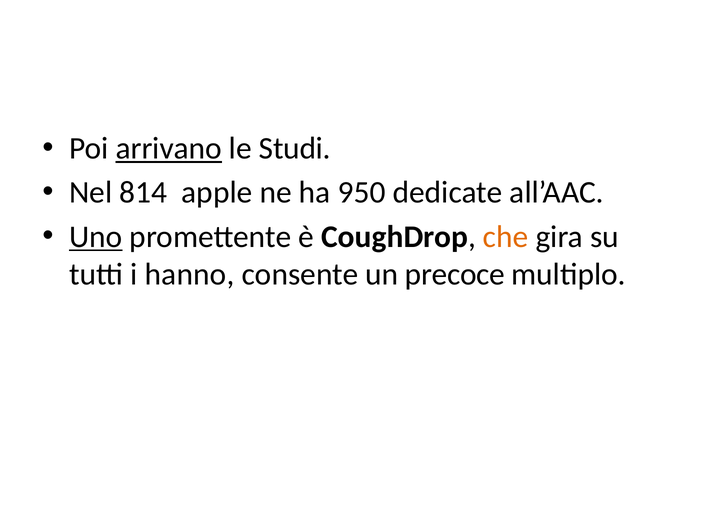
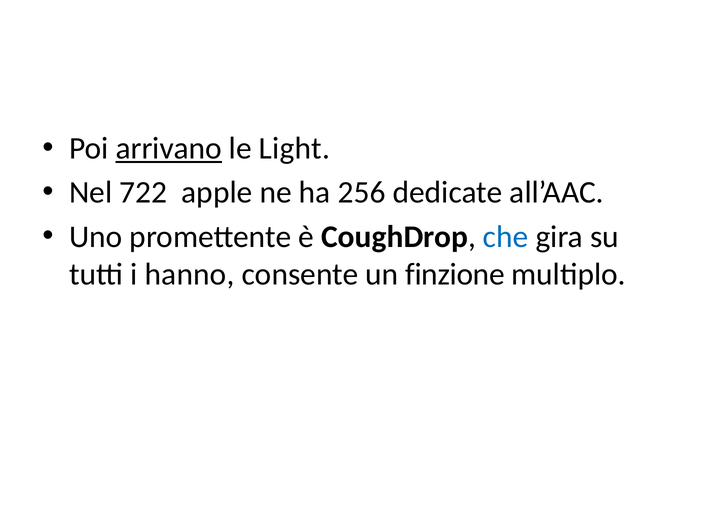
Studi: Studi -> Light
814: 814 -> 722
950: 950 -> 256
Uno underline: present -> none
che colour: orange -> blue
precoce: precoce -> finzione
